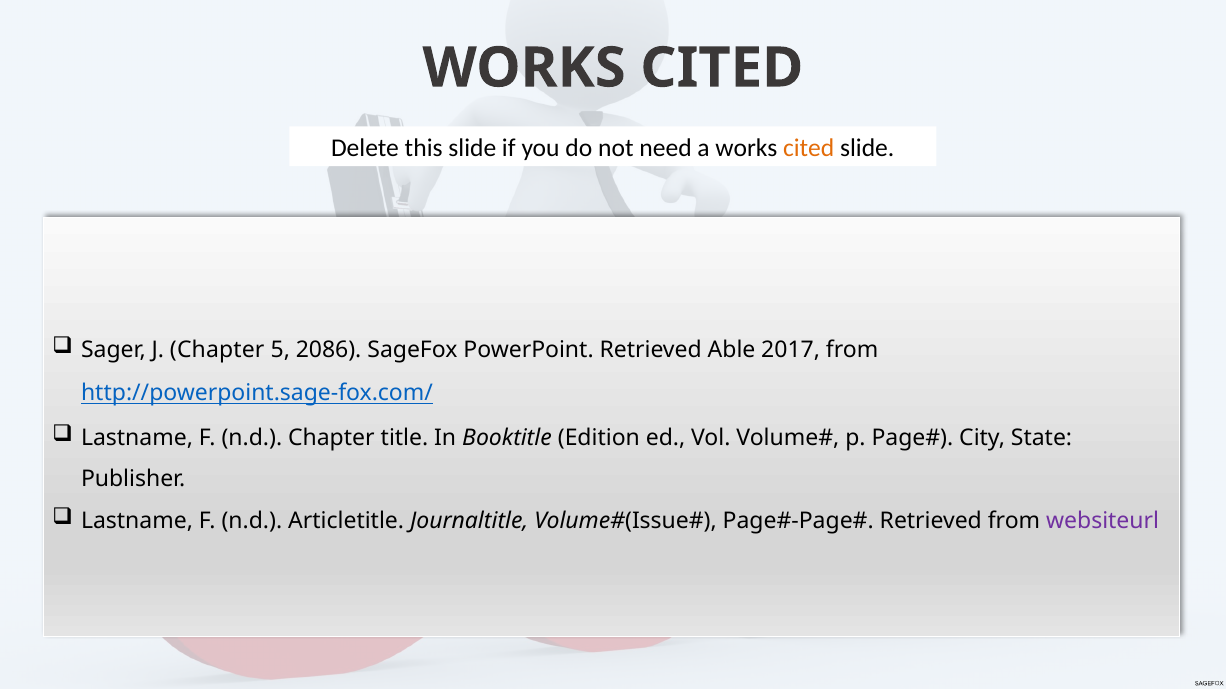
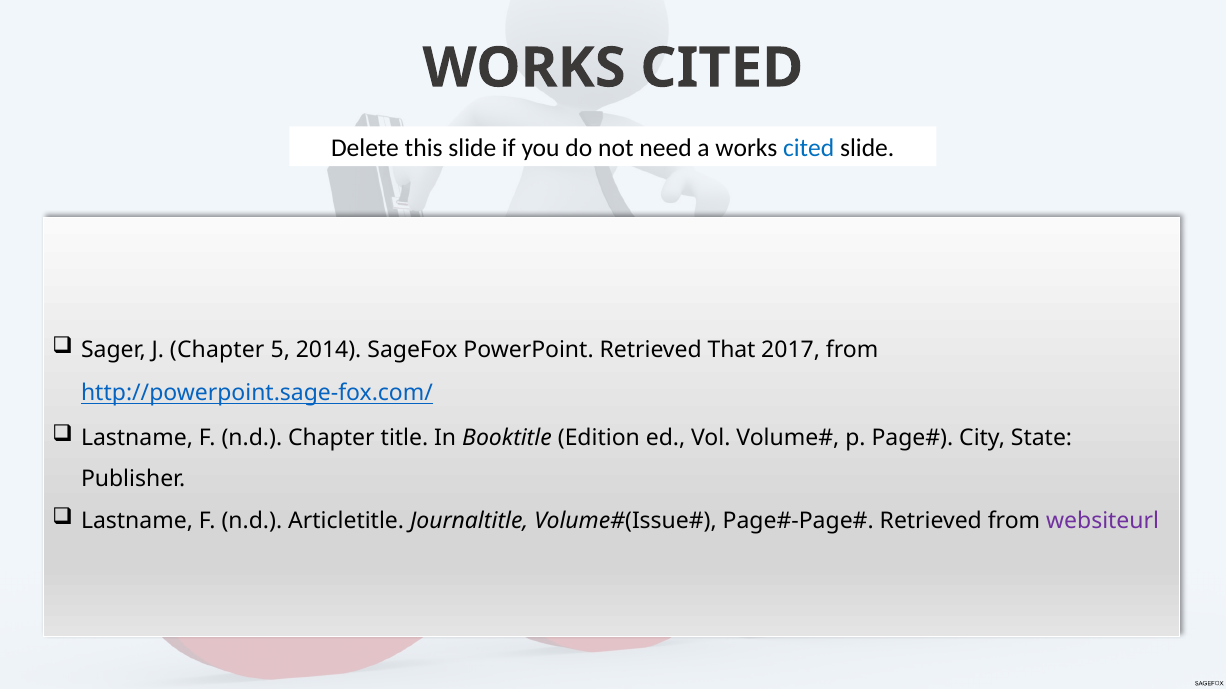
cited at (809, 148) colour: orange -> blue
2086: 2086 -> 2014
Able: Able -> That
